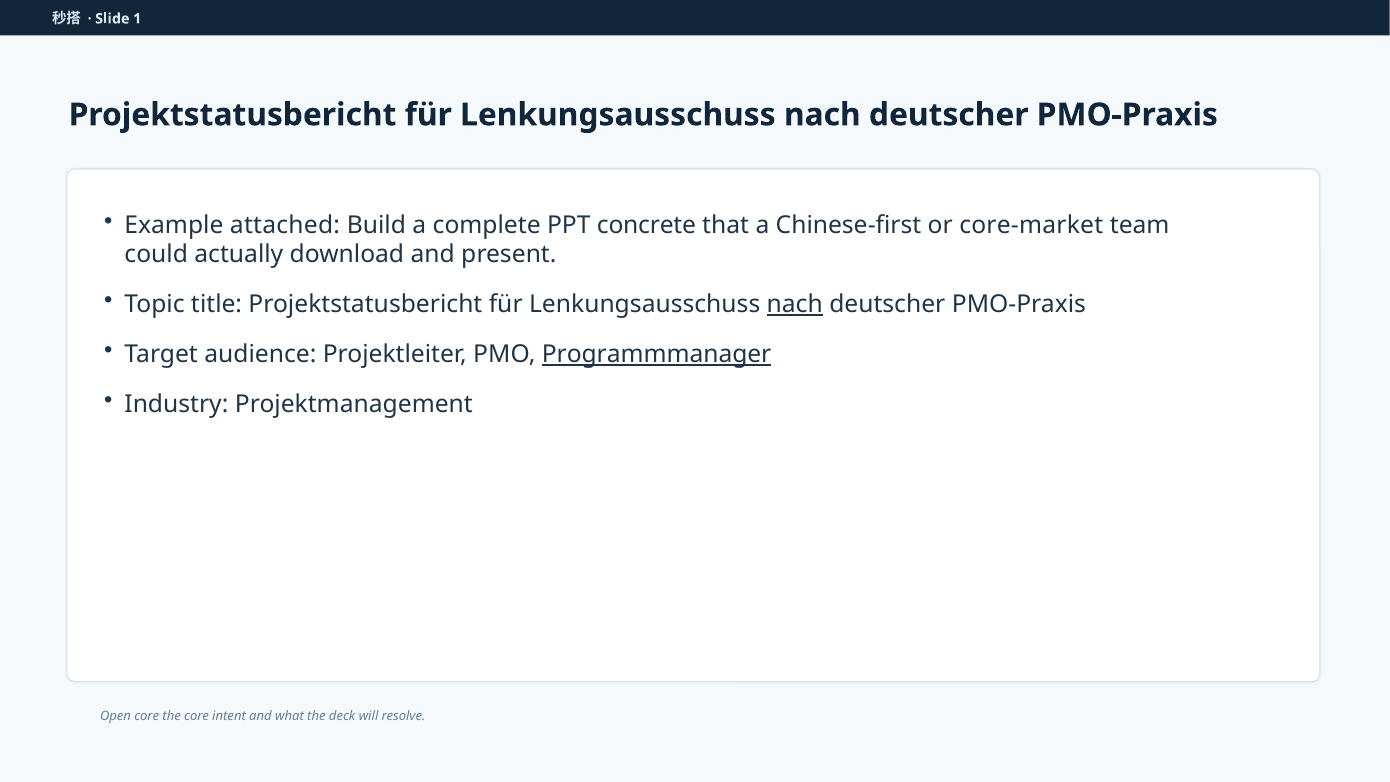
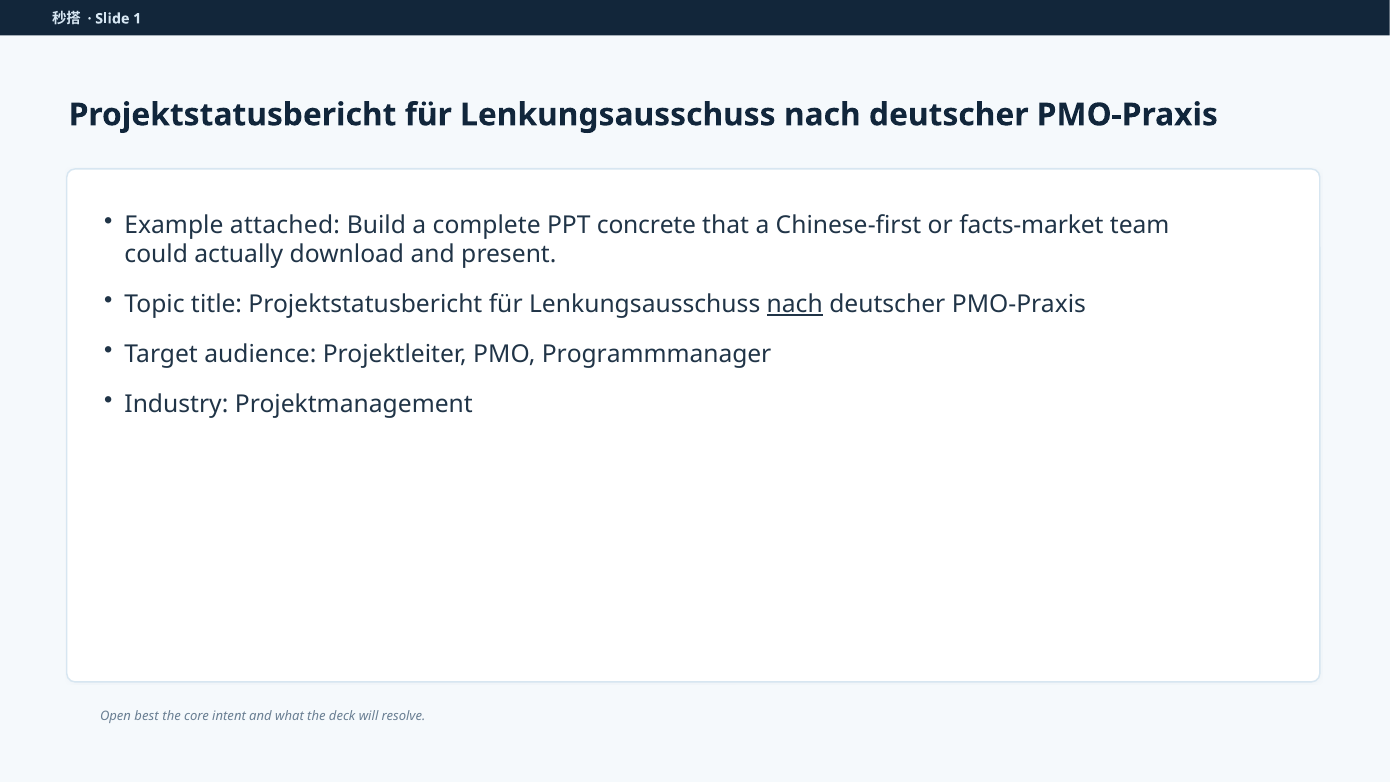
core-market: core-market -> facts-market
Programmmanager underline: present -> none
Open core: core -> best
